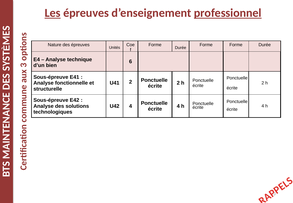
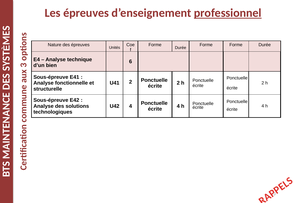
Les underline: present -> none
